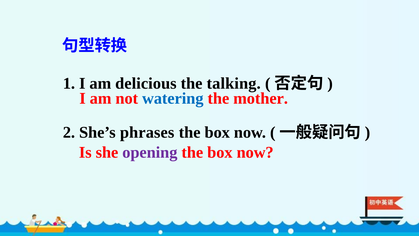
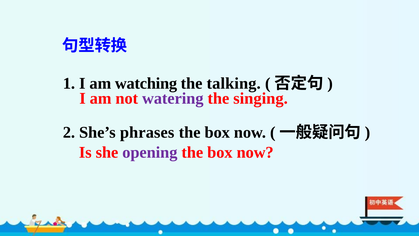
delicious: delicious -> watching
watering colour: blue -> purple
mother: mother -> singing
